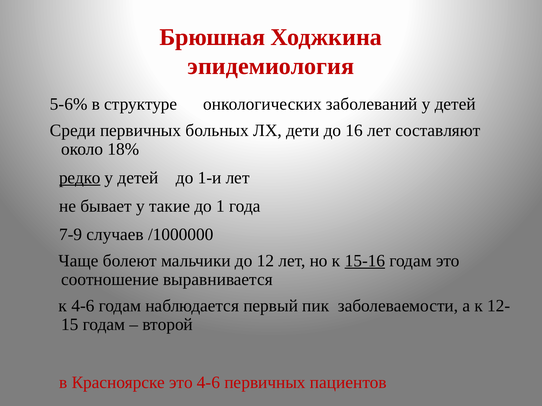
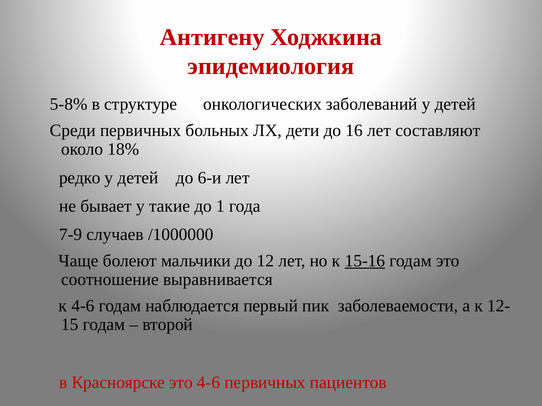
Брюшная: Брюшная -> Антигену
5-6%: 5-6% -> 5-8%
редко underline: present -> none
1-и: 1-и -> 6-и
